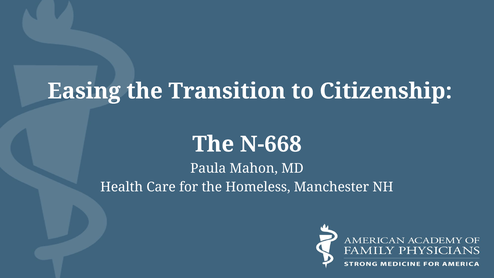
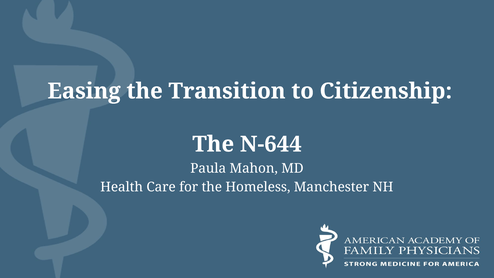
N-668: N-668 -> N-644
